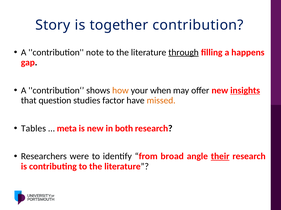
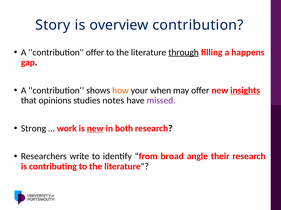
together: together -> overview
contribution note: note -> offer
question: question -> opinions
factor: factor -> notes
missed colour: orange -> purple
Tables: Tables -> Strong
meta: meta -> work
new at (95, 129) underline: none -> present
were: were -> write
their underline: present -> none
